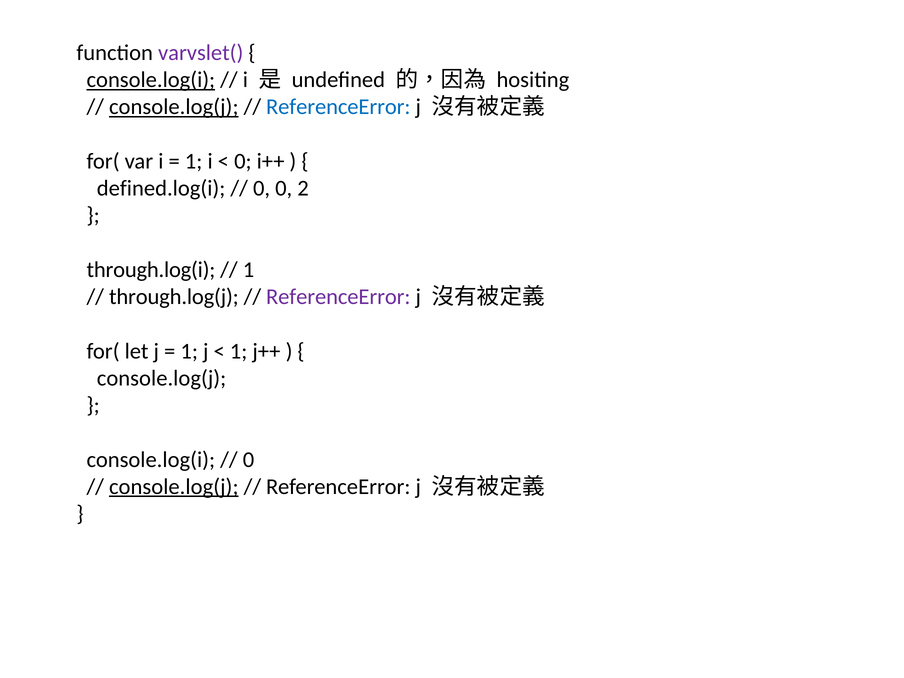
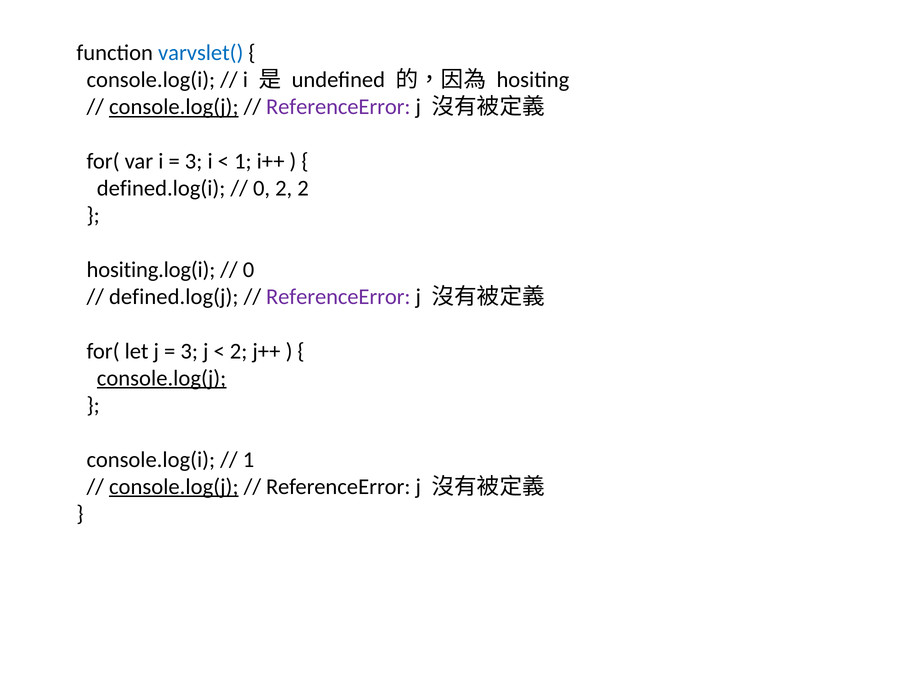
varvslet( colour: purple -> blue
console.log(i at (151, 80) underline: present -> none
ReferenceError at (338, 107) colour: blue -> purple
1 at (194, 161): 1 -> 3
0 at (243, 161): 0 -> 1
0 0: 0 -> 2
through.log(i: through.log(i -> hositing.log(i
1 at (248, 270): 1 -> 0
through.log(j: through.log(j -> defined.log(j
1 at (189, 351): 1 -> 3
1 at (239, 351): 1 -> 2
console.log(j at (162, 378) underline: none -> present
0 at (248, 460): 0 -> 1
